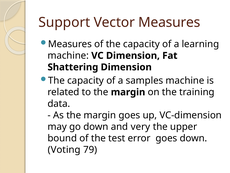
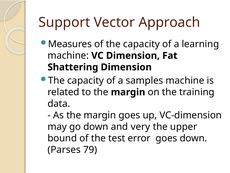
Vector Measures: Measures -> Approach
Voting: Voting -> Parses
